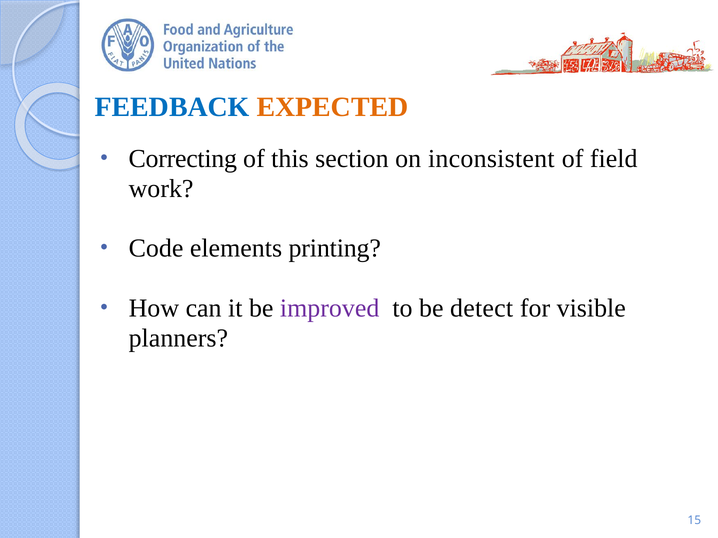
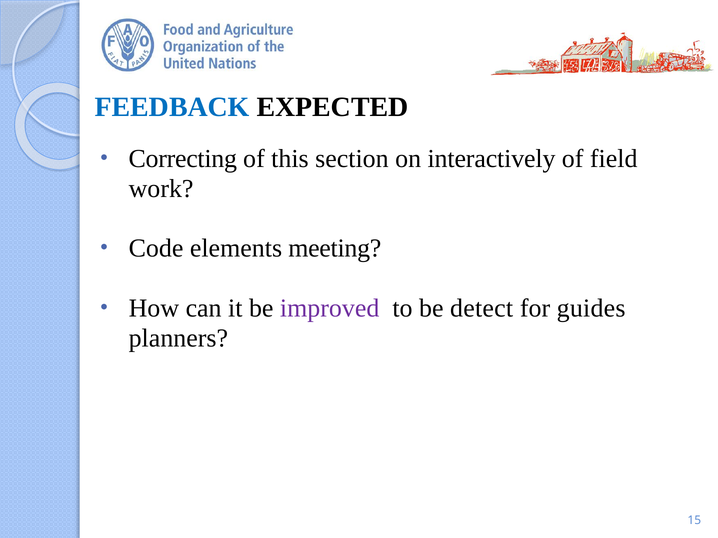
EXPECTED colour: orange -> black
inconsistent: inconsistent -> interactively
printing: printing -> meeting
visible: visible -> guides
